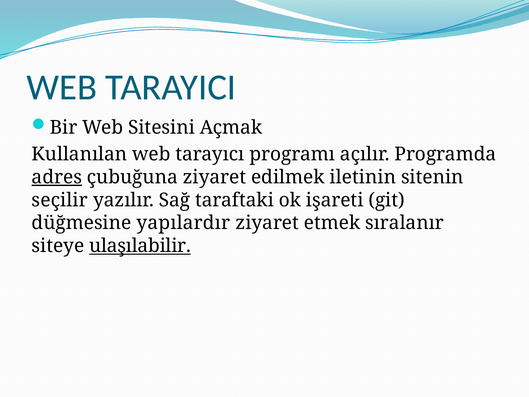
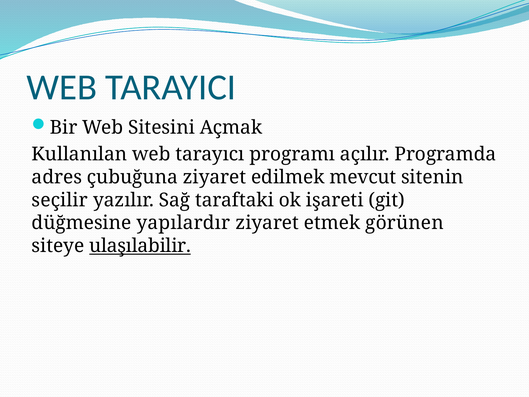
adres underline: present -> none
iletinin: iletinin -> mevcut
sıralanır: sıralanır -> görünen
